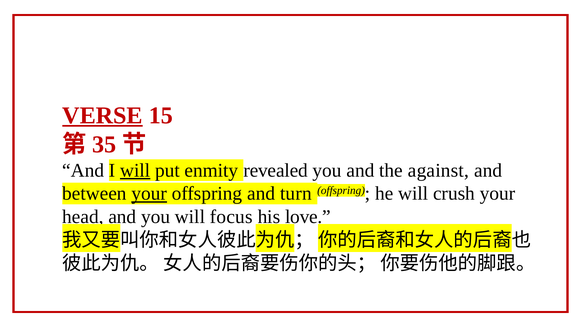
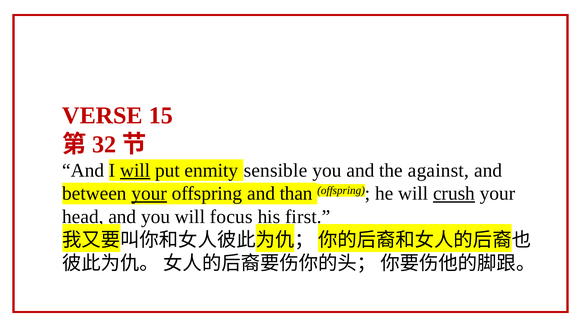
VERSE underline: present -> none
35: 35 -> 32
revealed: revealed -> sensible
turn: turn -> than
crush underline: none -> present
love: love -> first
